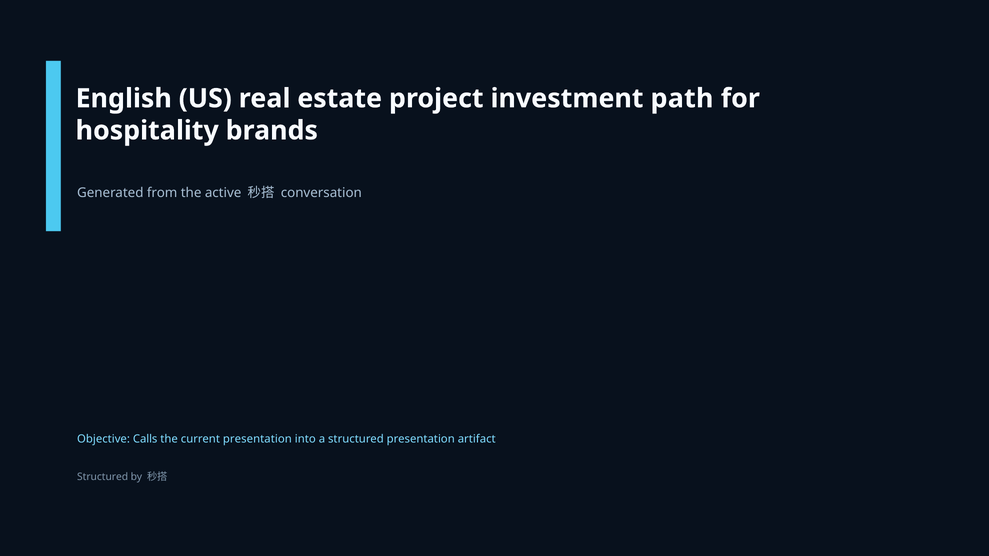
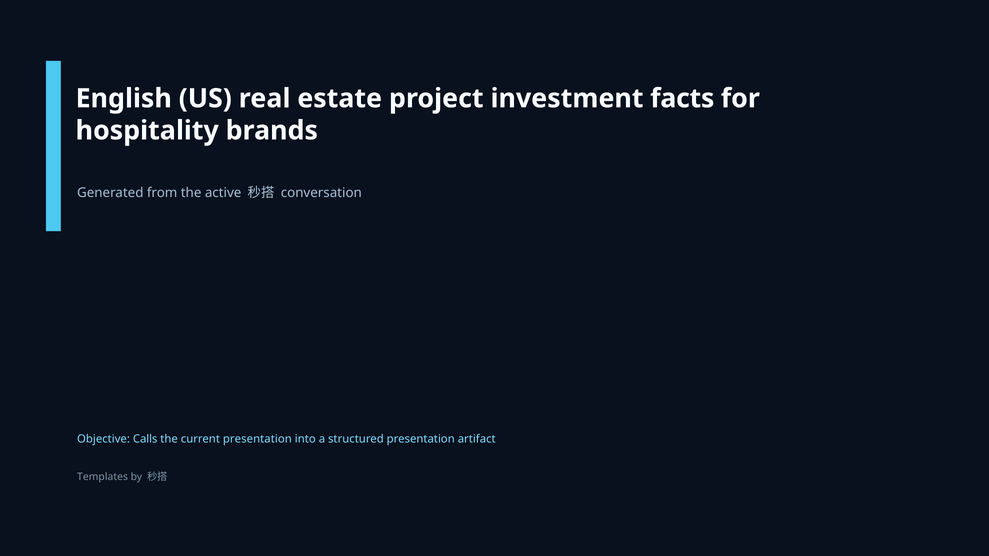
path: path -> facts
Structured at (103, 477): Structured -> Templates
